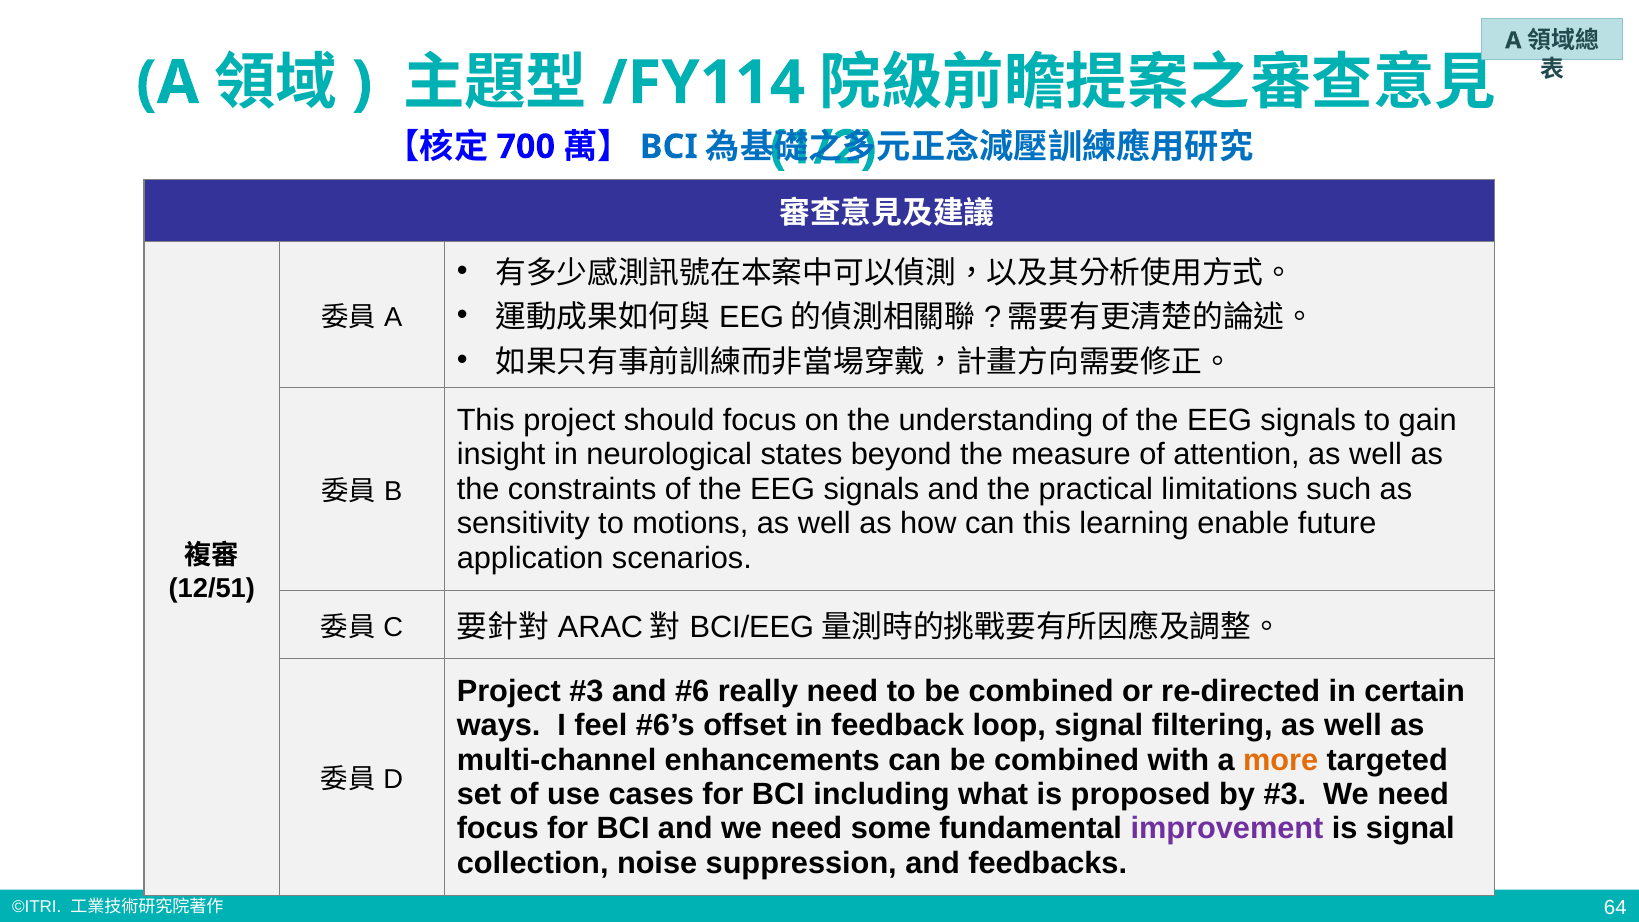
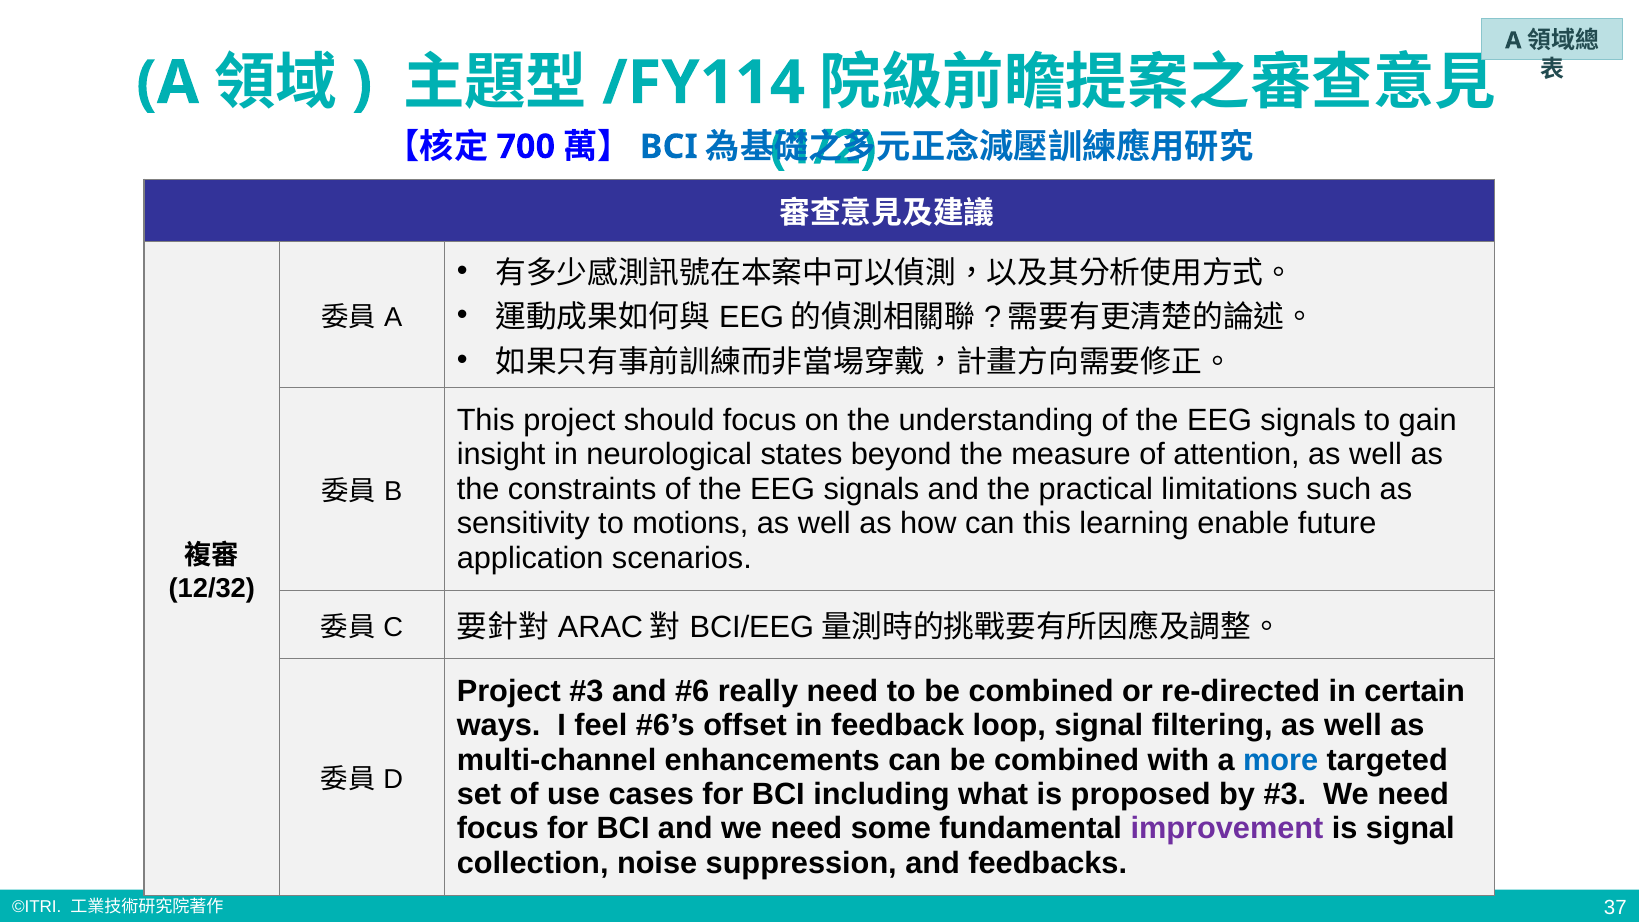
12/51: 12/51 -> 12/32
more colour: orange -> blue
64: 64 -> 37
